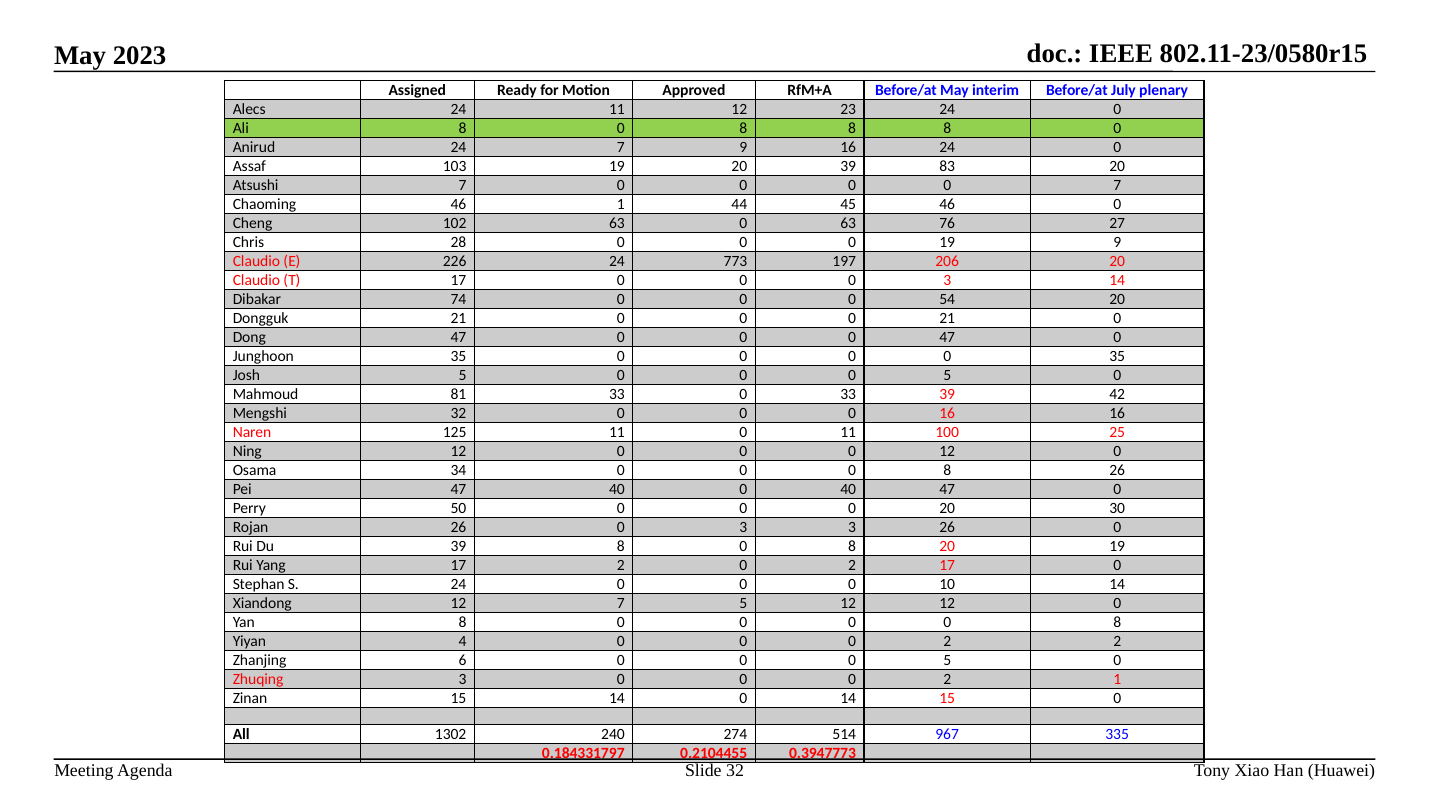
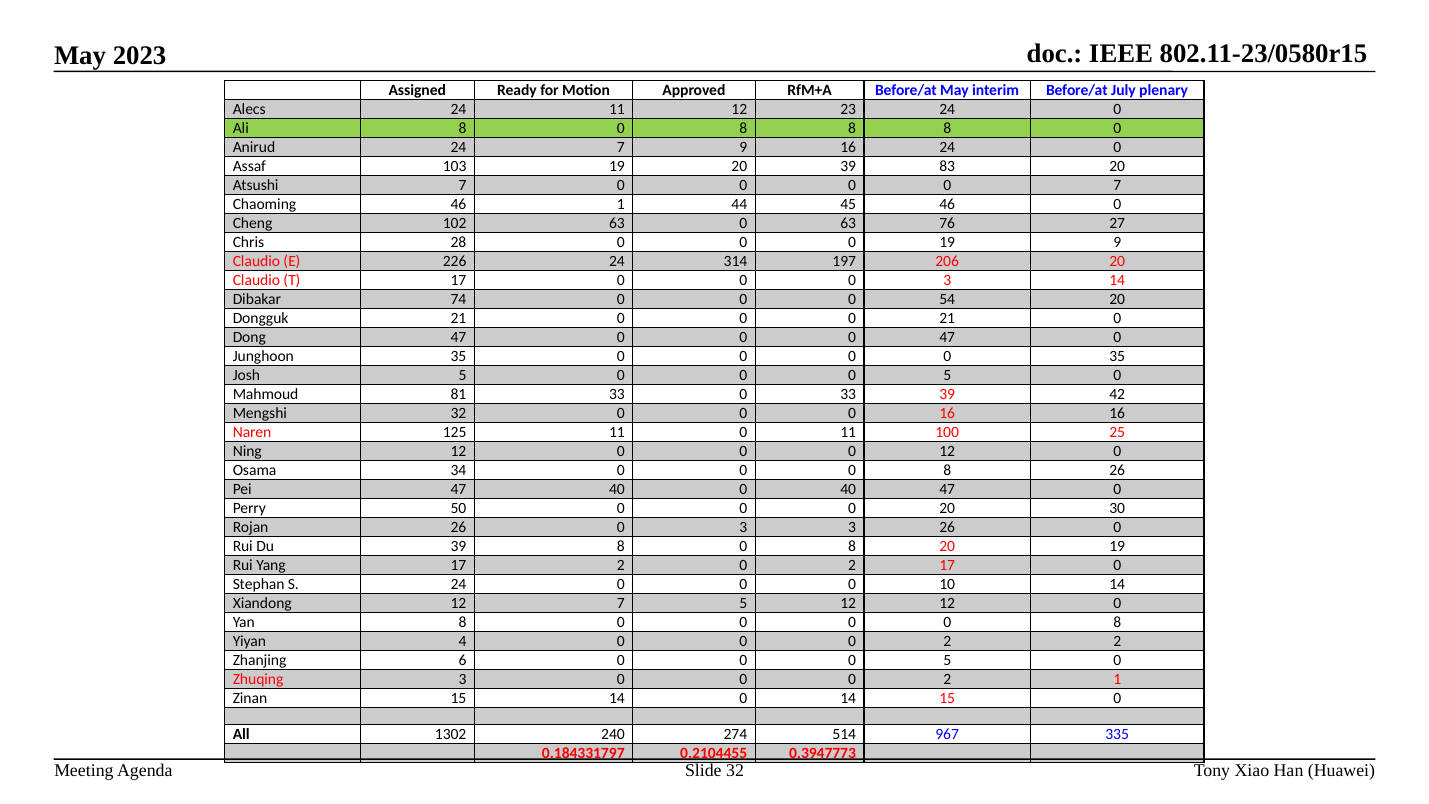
773: 773 -> 314
